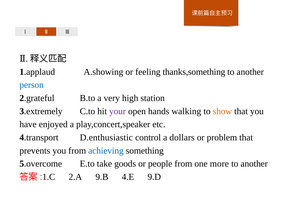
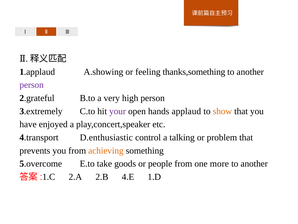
person at (32, 85) colour: blue -> purple
high station: station -> person
walking: walking -> applaud
dollars: dollars -> talking
achieving colour: blue -> orange
9.B: 9.B -> 2.B
9.D: 9.D -> 1.D
